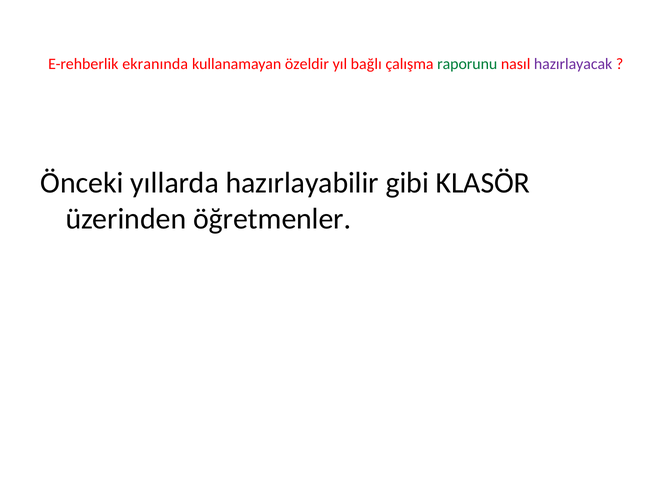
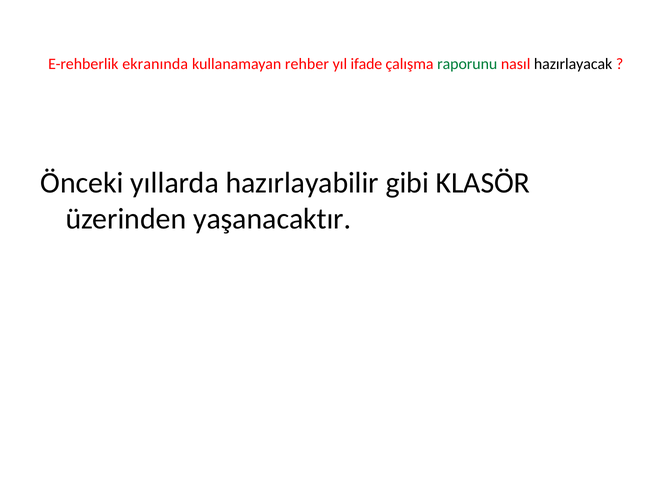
özeldir: özeldir -> rehber
bağlı: bağlı -> ifade
hazırlayacak colour: purple -> black
öğretmenler: öğretmenler -> yaşanacaktır
